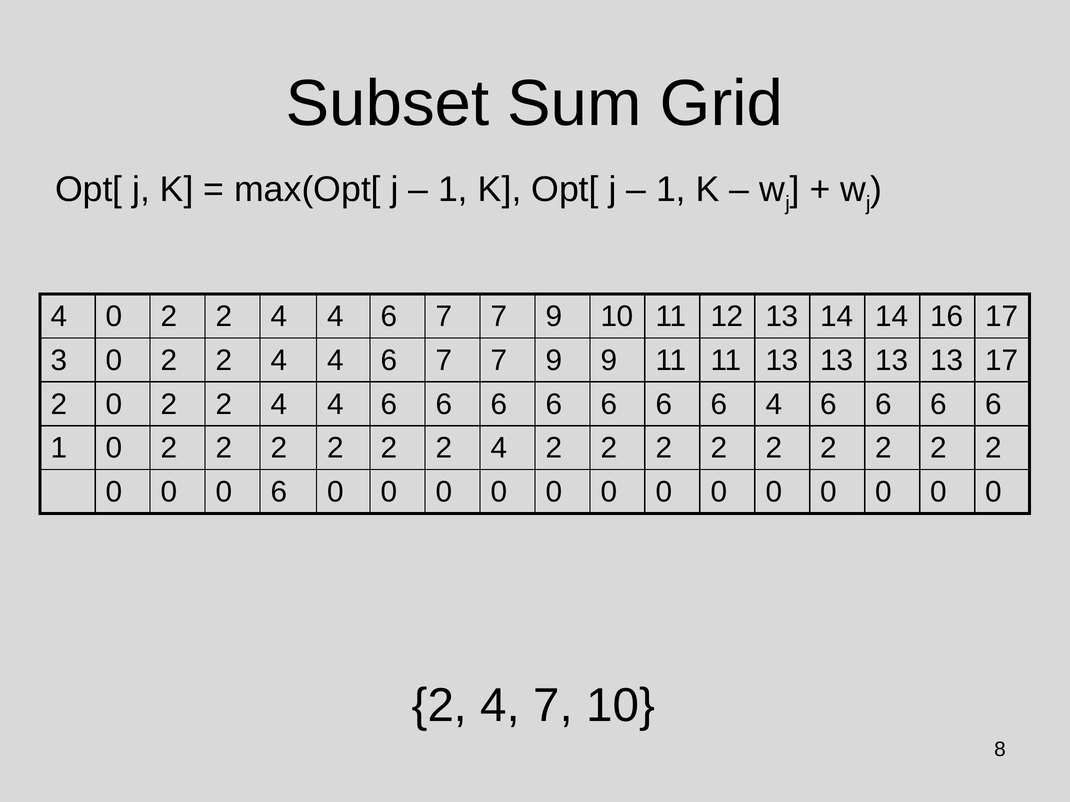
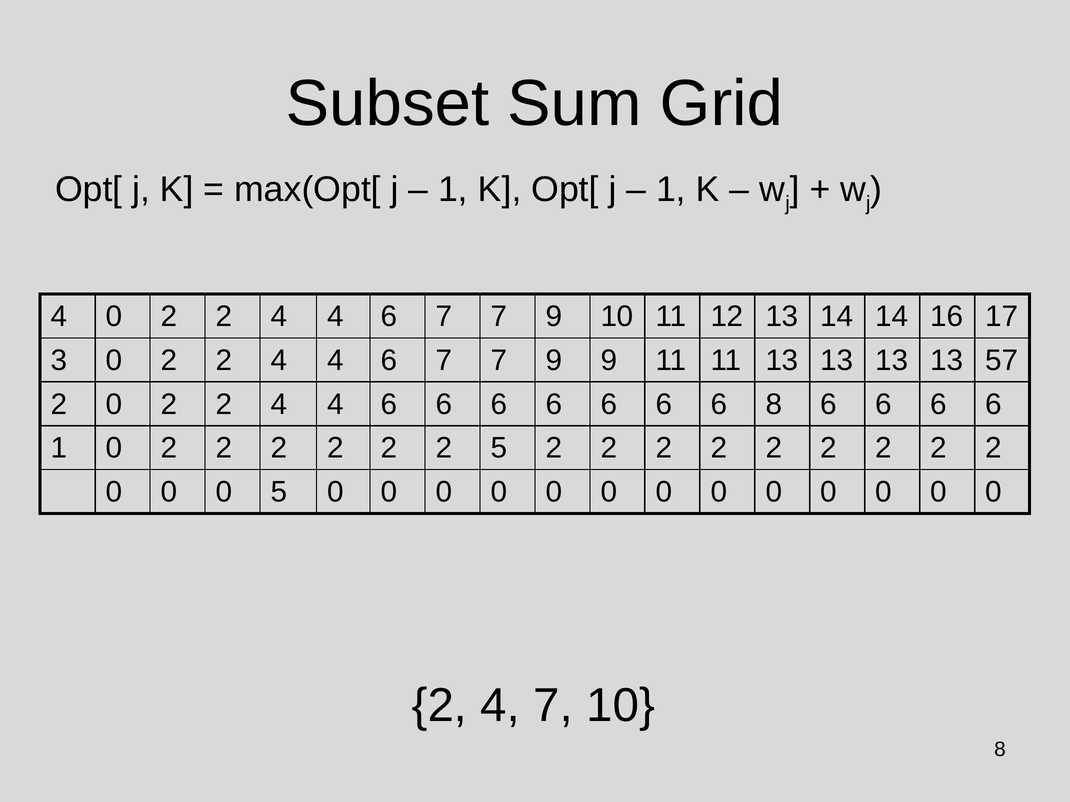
13 17: 17 -> 57
6 4: 4 -> 8
2 2 2 4: 4 -> 5
0 6: 6 -> 5
